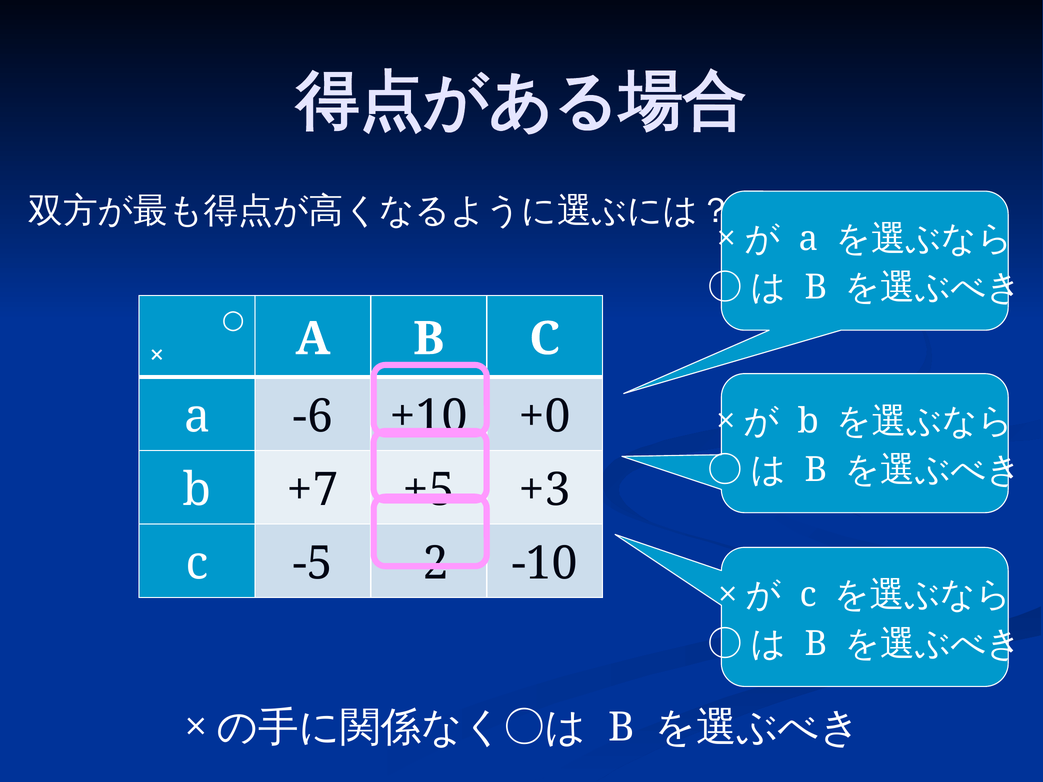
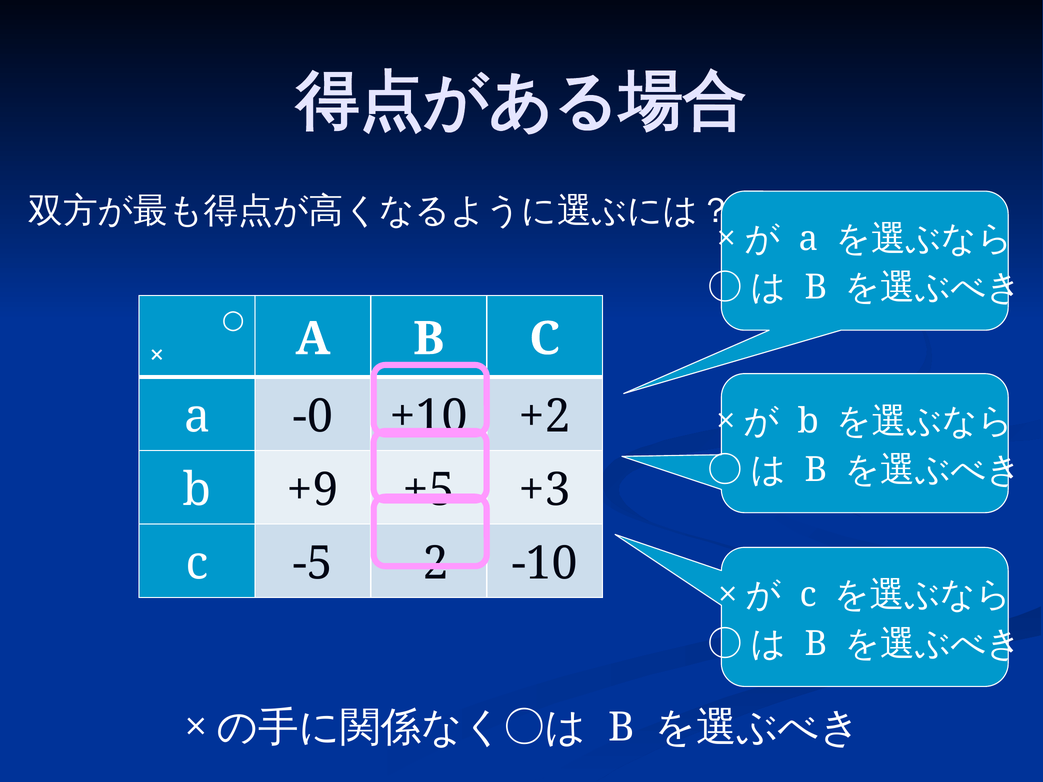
-6: -6 -> -0
+0: +0 -> +2
+7: +7 -> +9
